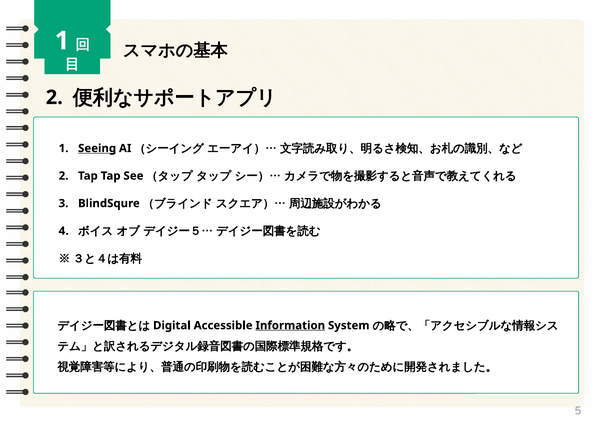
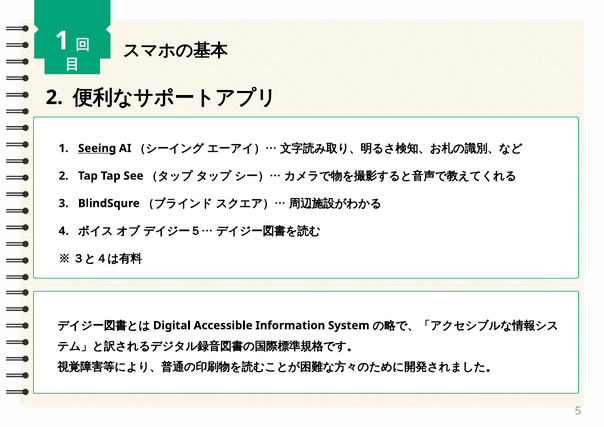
Information underline: present -> none
